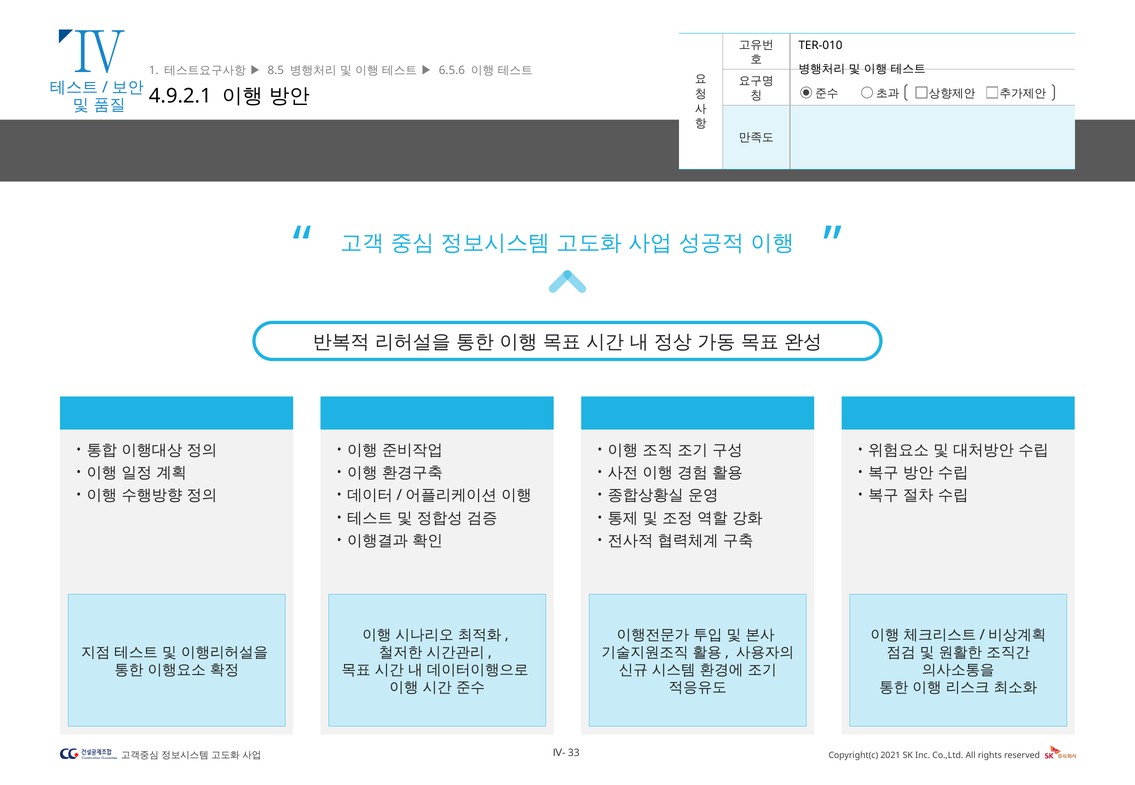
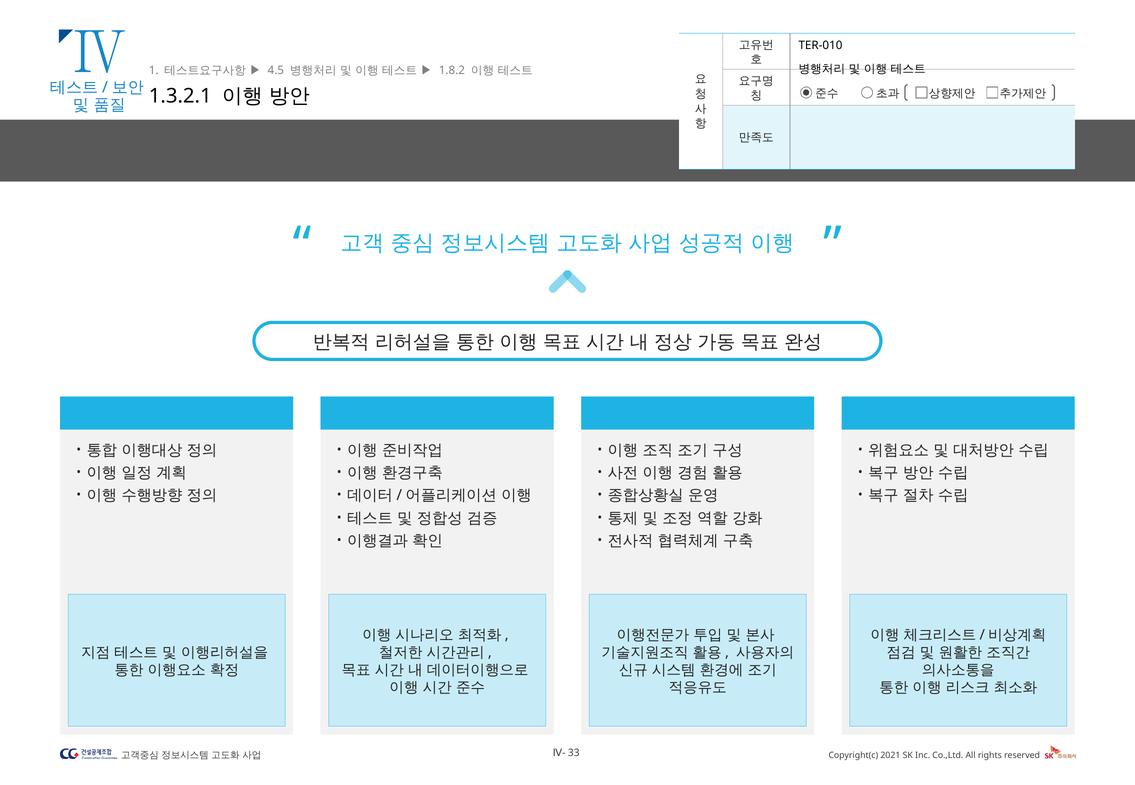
8.5: 8.5 -> 4.5
6.5.6: 6.5.6 -> 1.8.2
4.9.2.1: 4.9.2.1 -> 1.3.2.1
